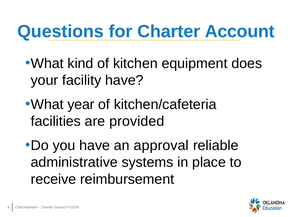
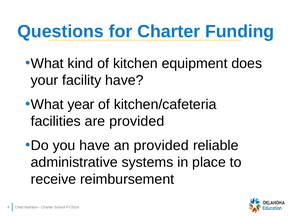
Account: Account -> Funding
an approval: approval -> provided
